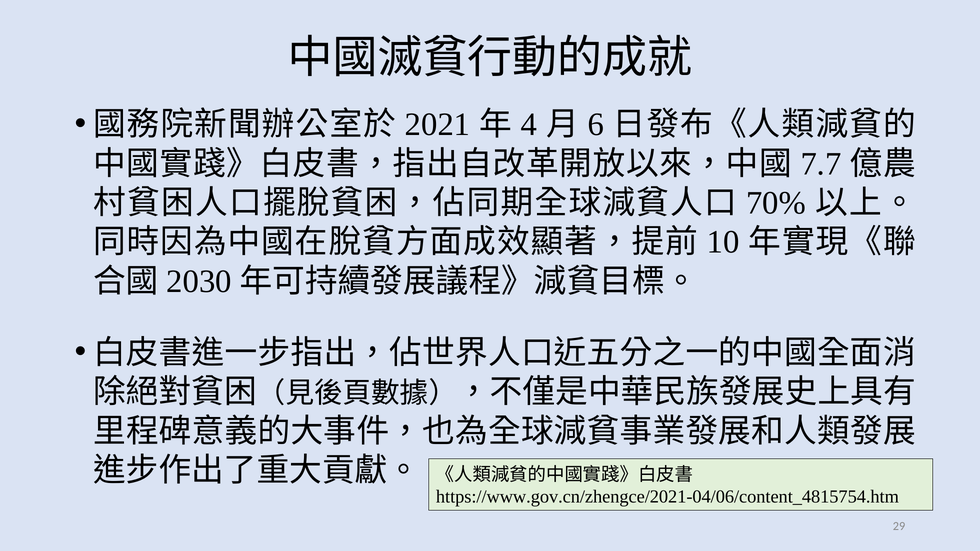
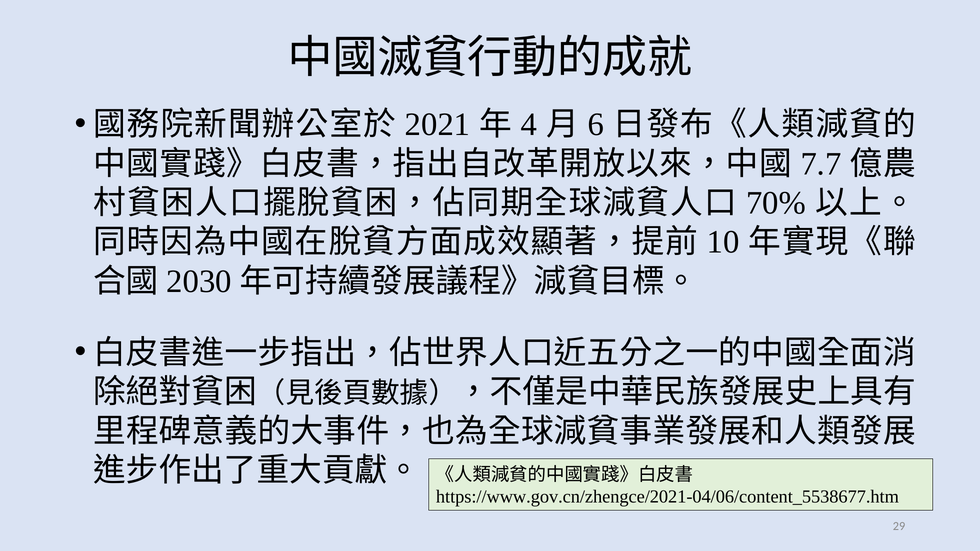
https://www.gov.cn/zhengce/2021-04/06/content_4815754.htm: https://www.gov.cn/zhengce/2021-04/06/content_4815754.htm -> https://www.gov.cn/zhengce/2021-04/06/content_5538677.htm
